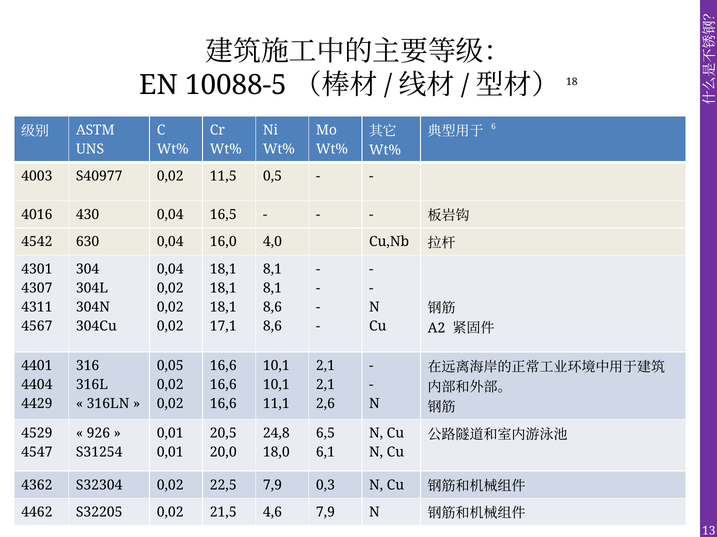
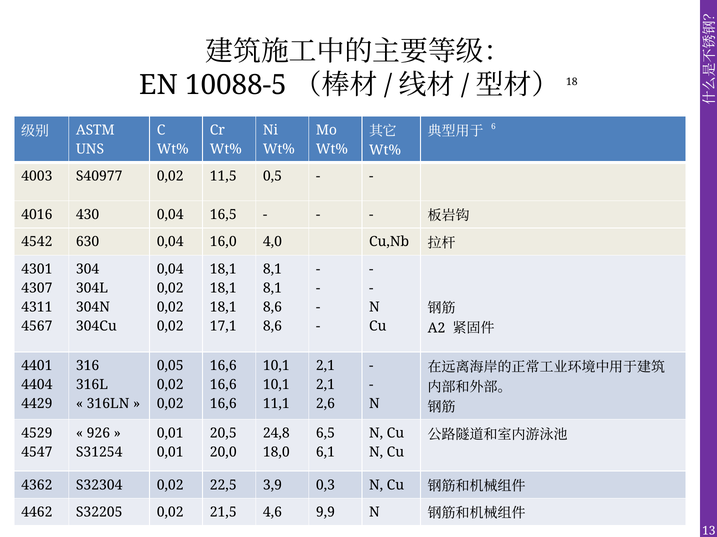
22,5 7,9: 7,9 -> 3,9
4,6 7,9: 7,9 -> 9,9
